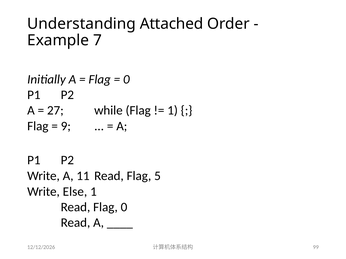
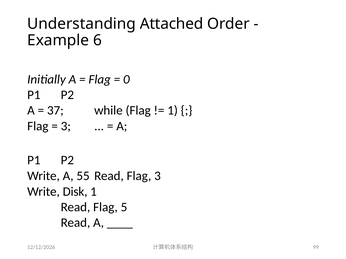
7: 7 -> 6
27: 27 -> 37
9 at (66, 126): 9 -> 3
11: 11 -> 55
Flag 5: 5 -> 3
Else: Else -> Disk
Flag 0: 0 -> 5
